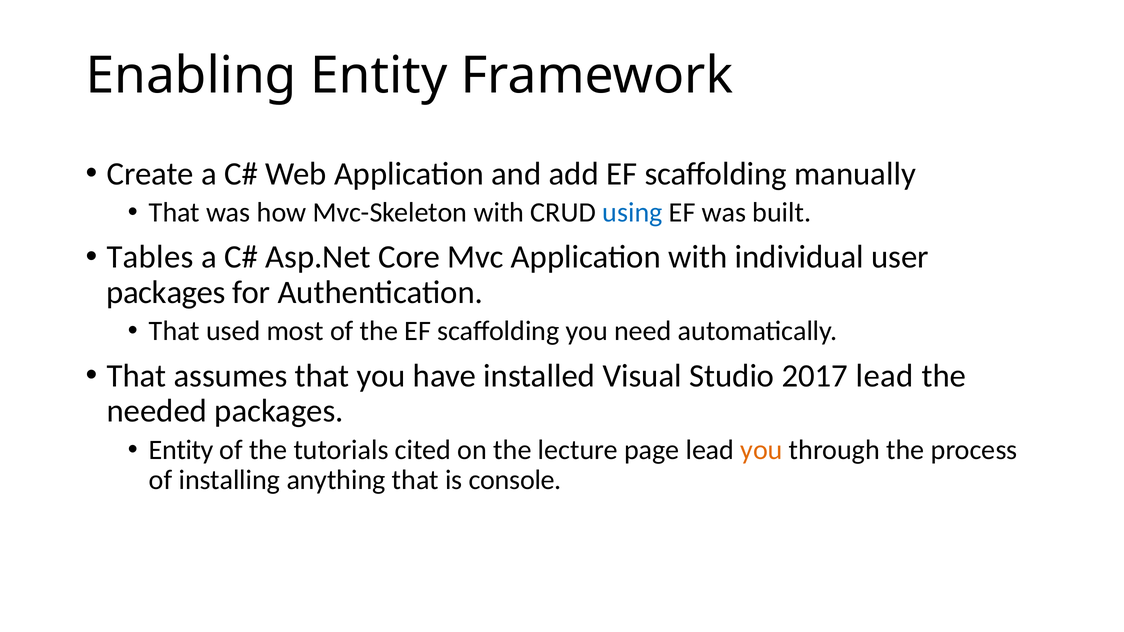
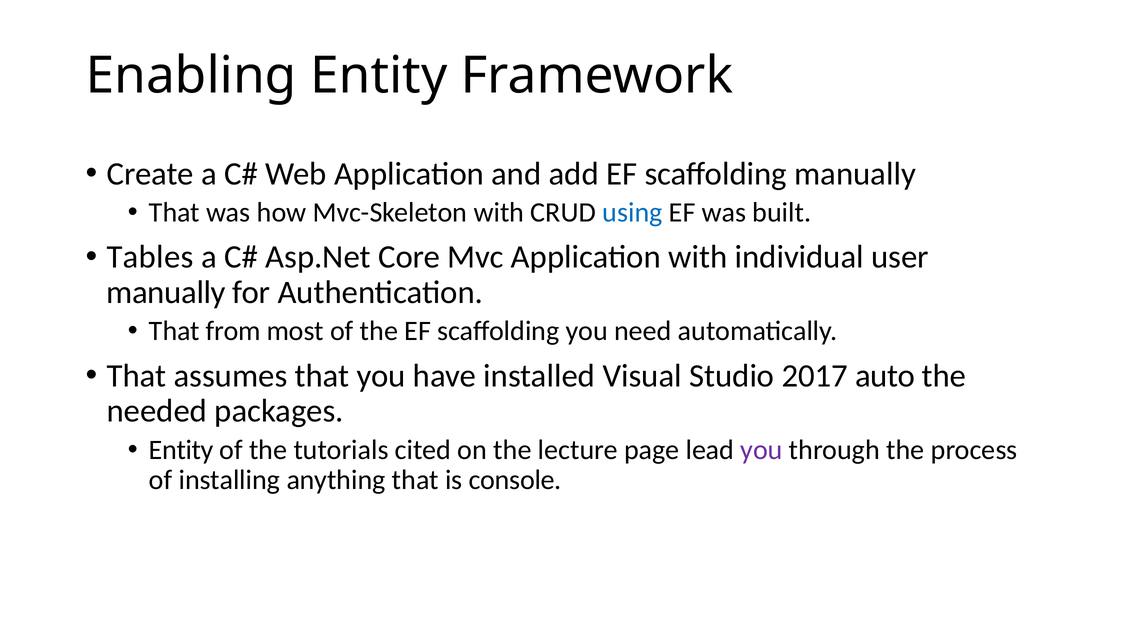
packages at (166, 293): packages -> manually
used: used -> from
2017 lead: lead -> auto
you at (762, 450) colour: orange -> purple
